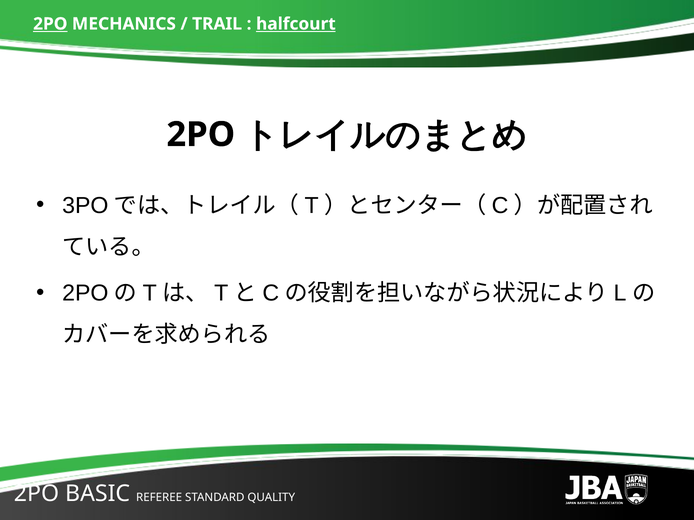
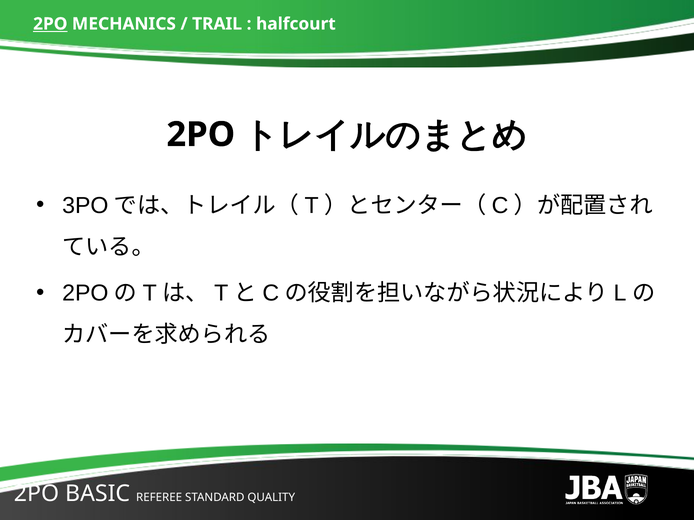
halfcourt underline: present -> none
